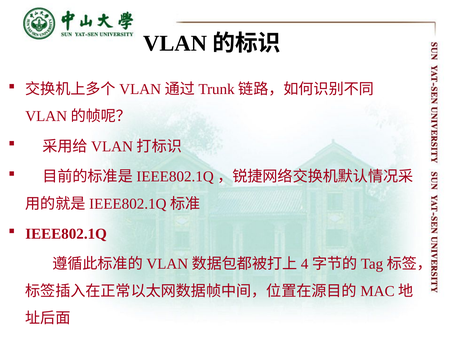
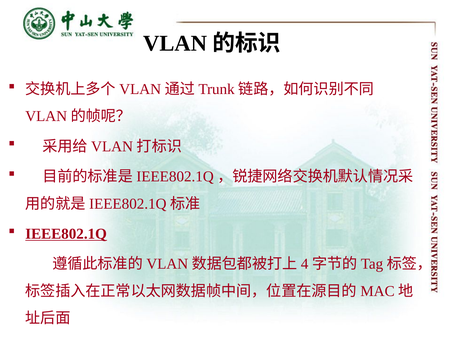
IEEE802.1Q underline: none -> present
